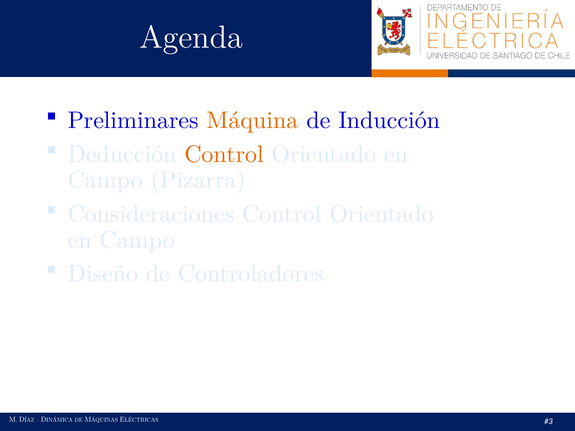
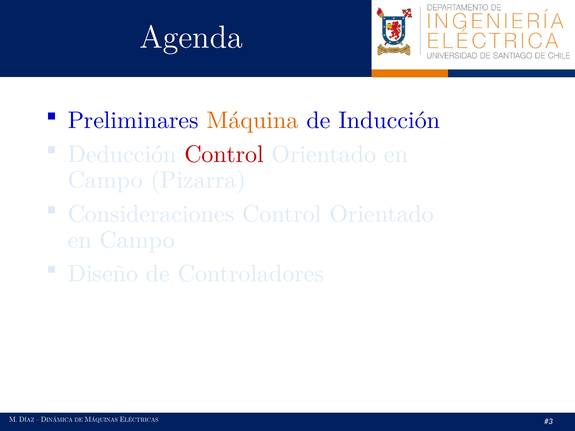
Control at (224, 154) colour: orange -> red
